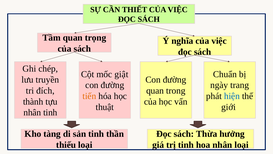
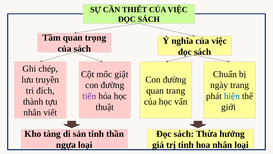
quan trong: trong -> trang
tiến colour: orange -> purple
nhân tinh: tinh -> viết
thiếu: thiếu -> ngựa
